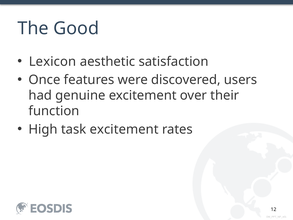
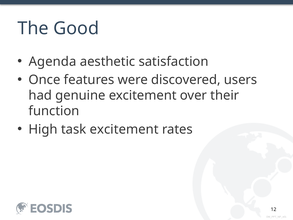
Lexicon: Lexicon -> Agenda
